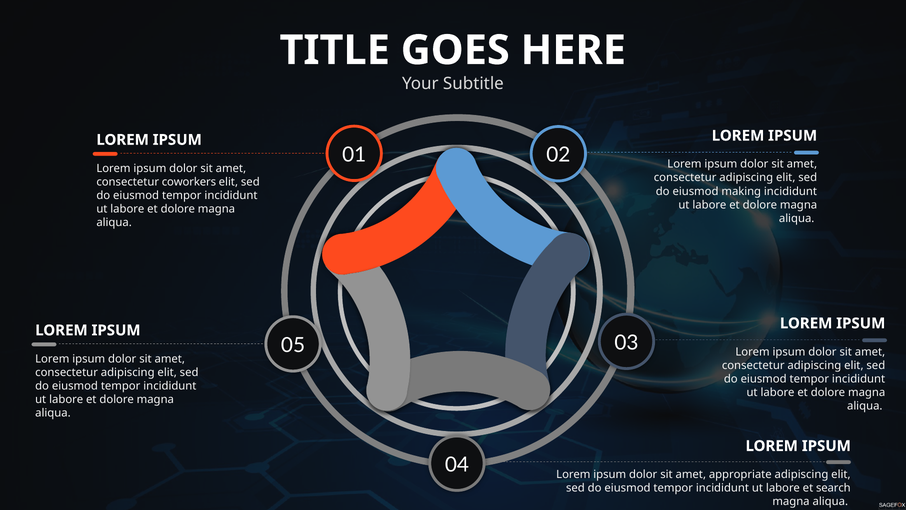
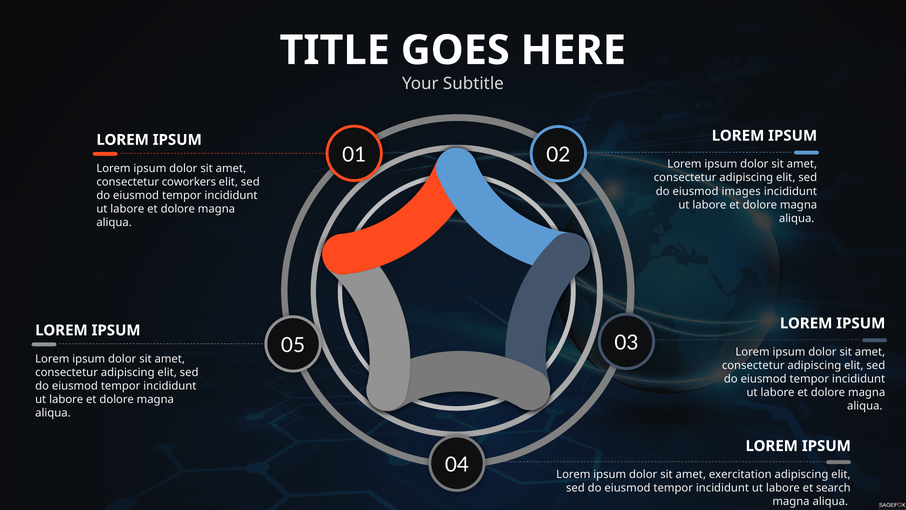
making: making -> images
appropriate: appropriate -> exercitation
